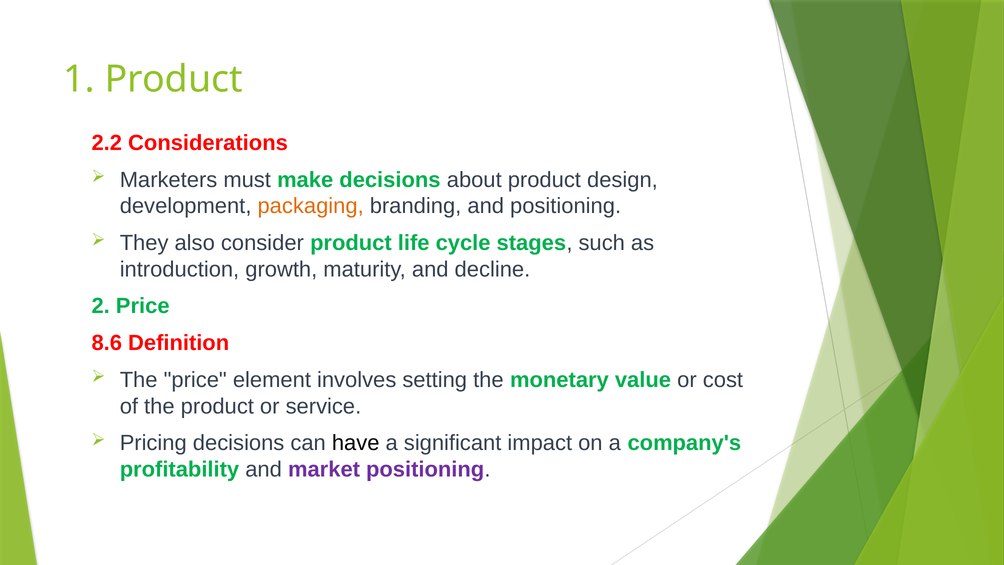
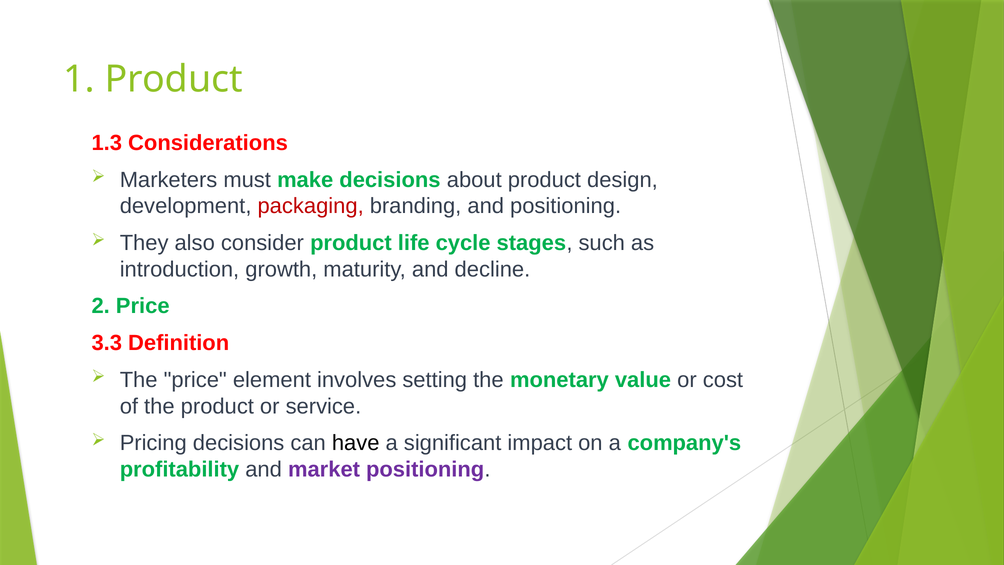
2.2: 2.2 -> 1.3
packaging colour: orange -> red
8.6: 8.6 -> 3.3
